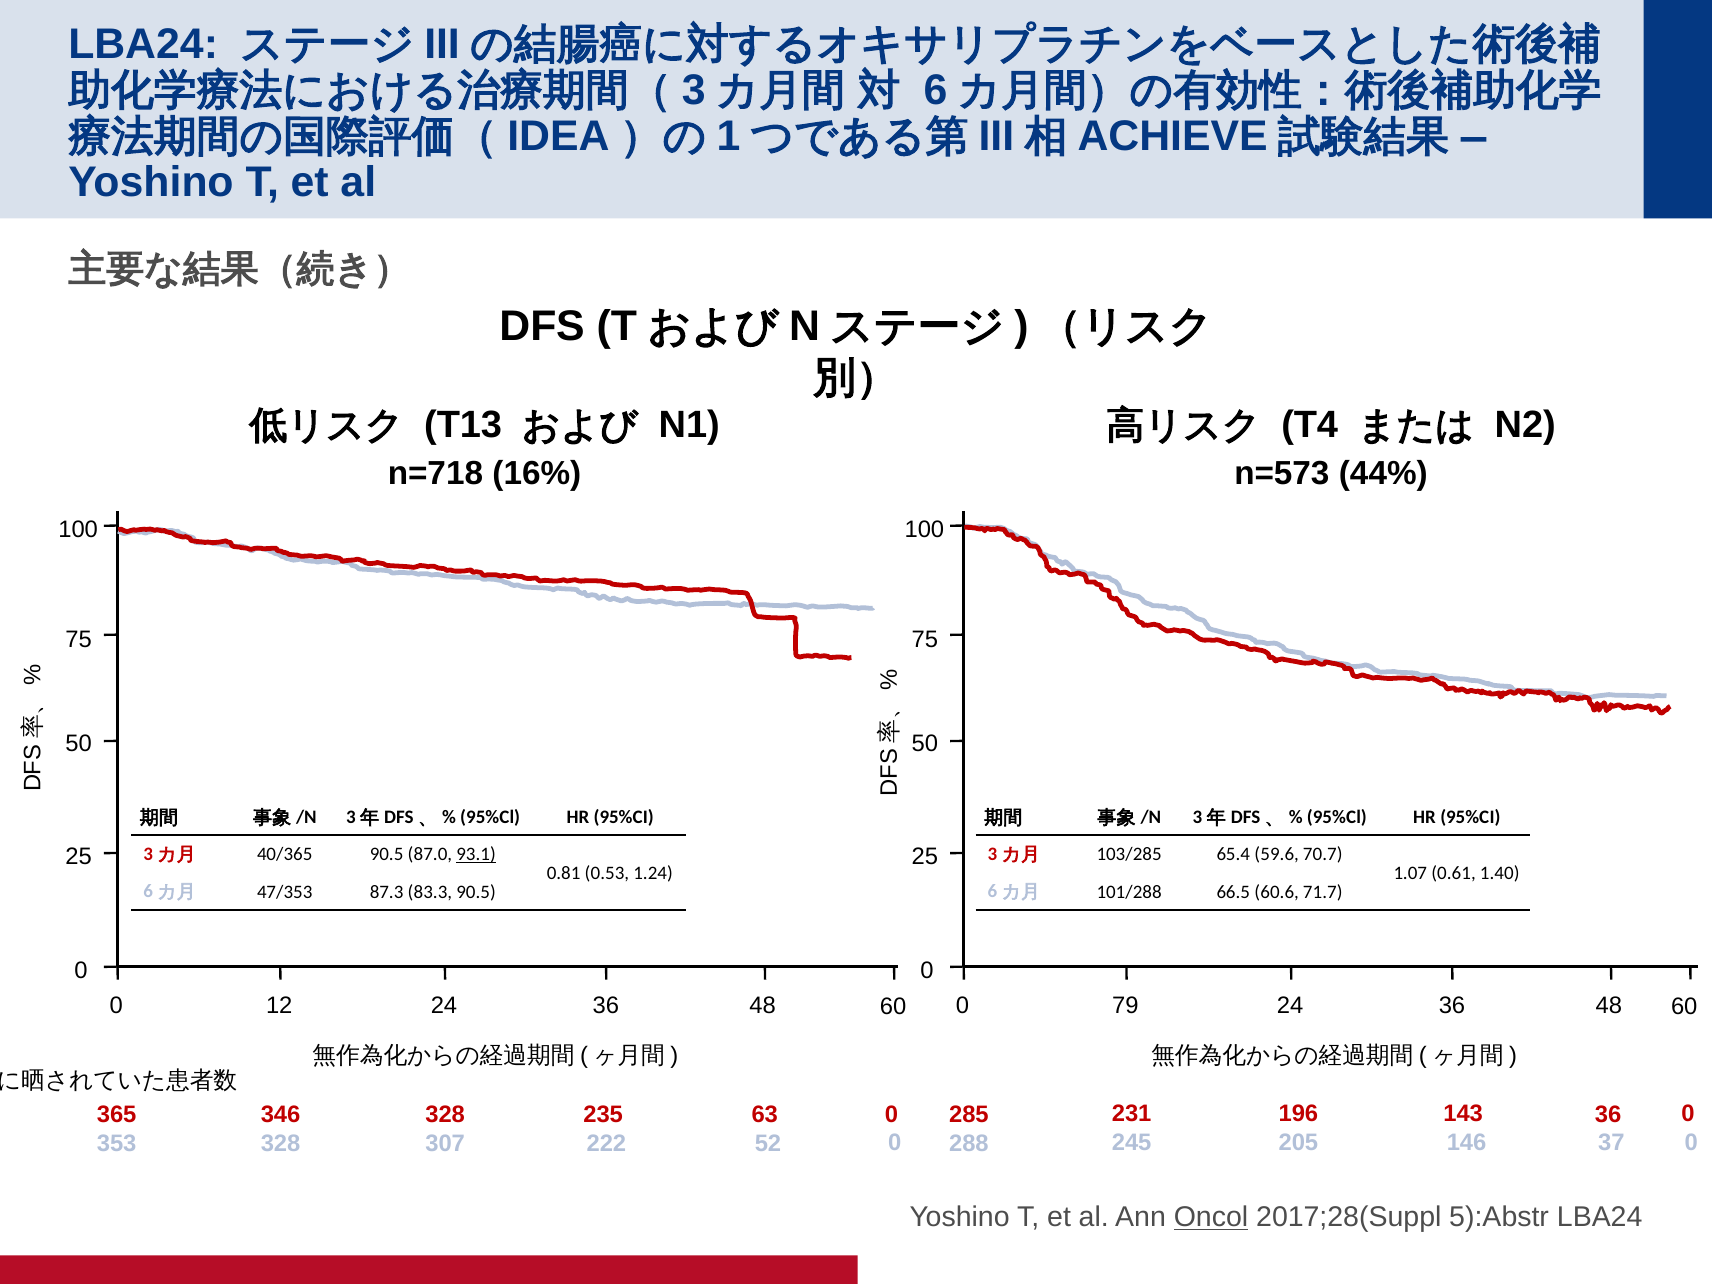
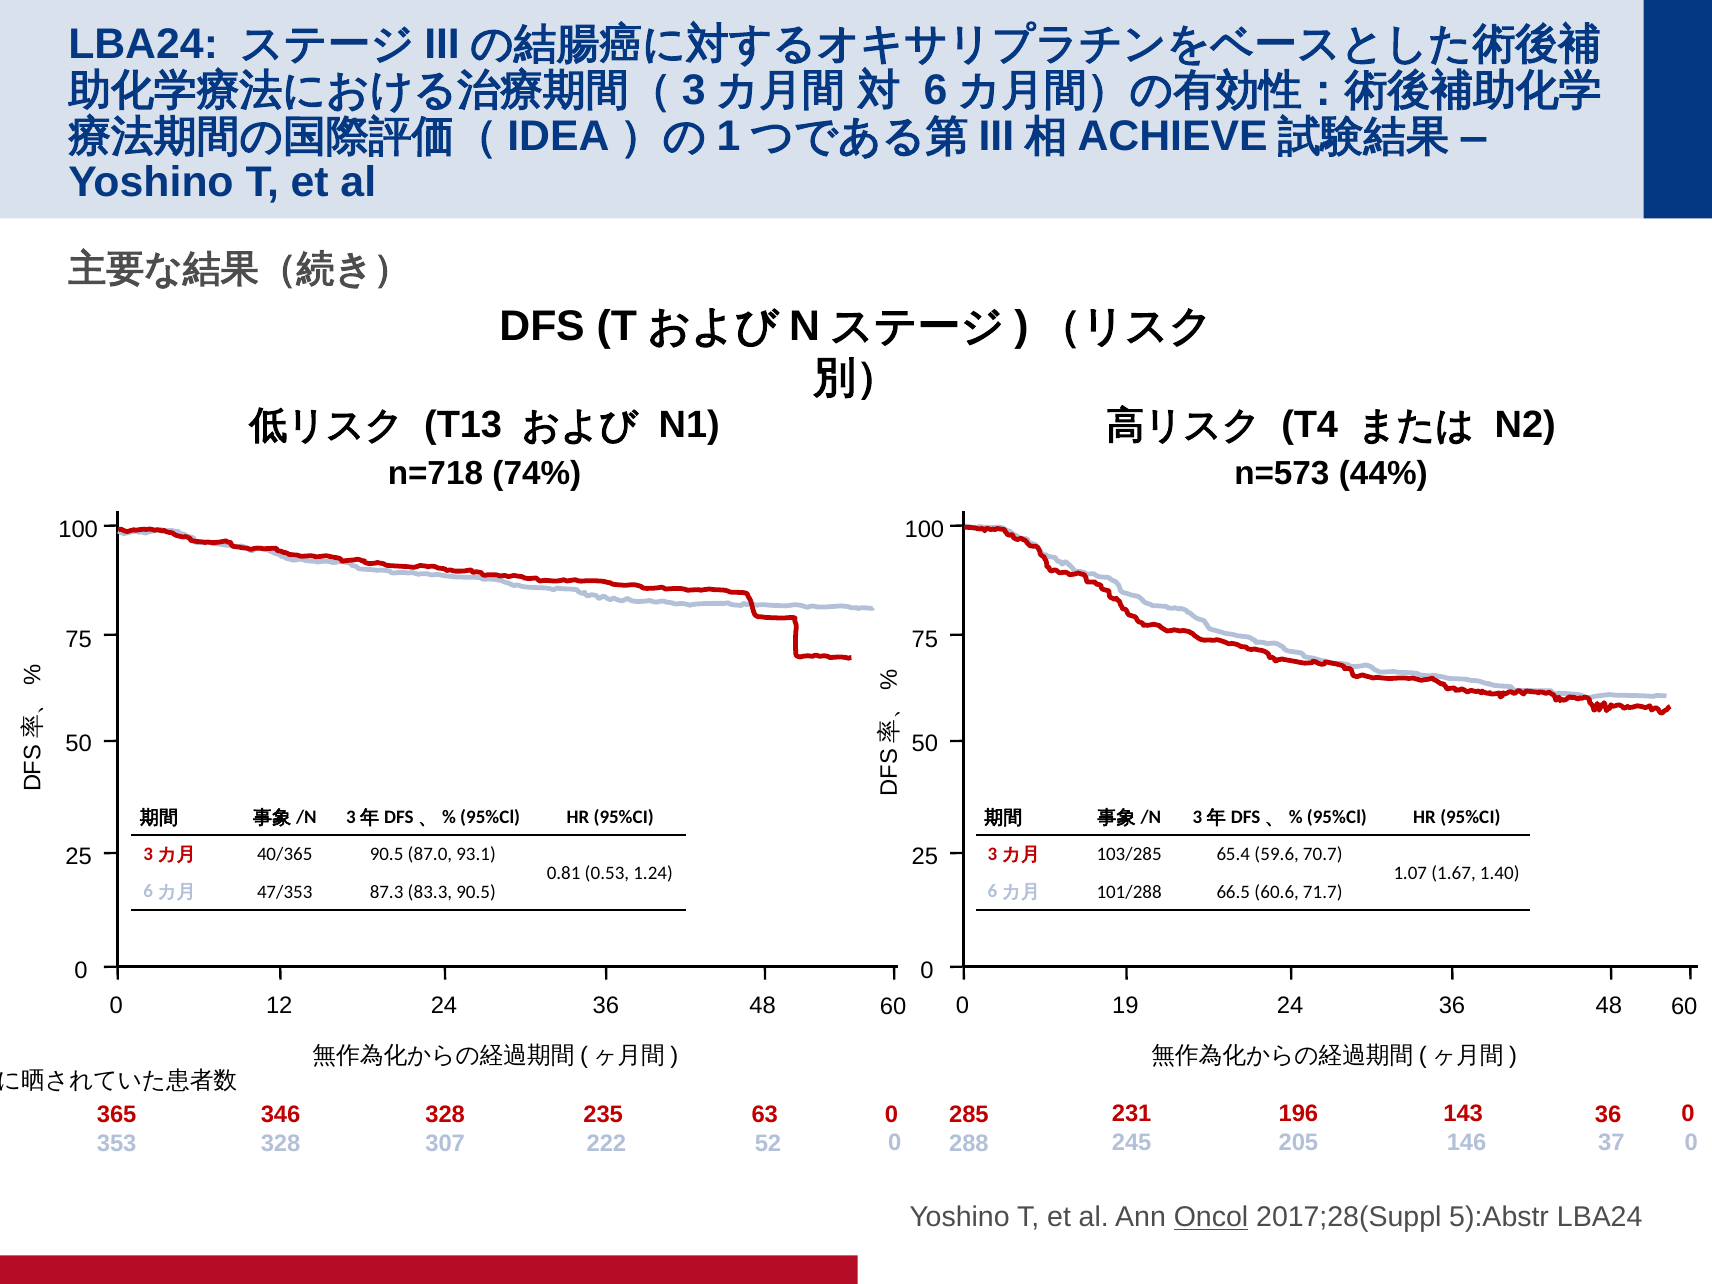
16%: 16% -> 74%
93.1 underline: present -> none
0.61: 0.61 -> 1.67
79: 79 -> 19
